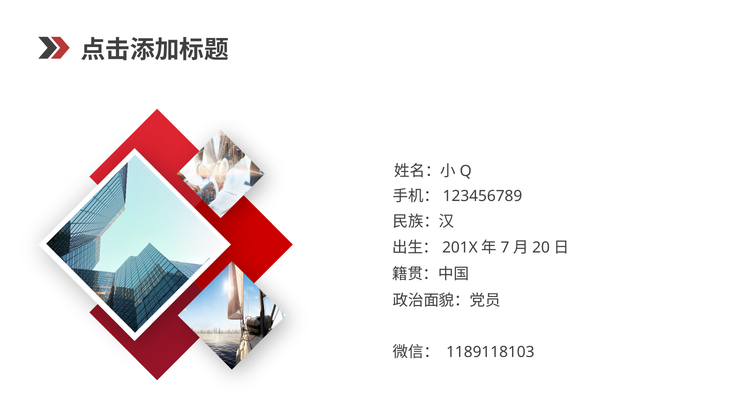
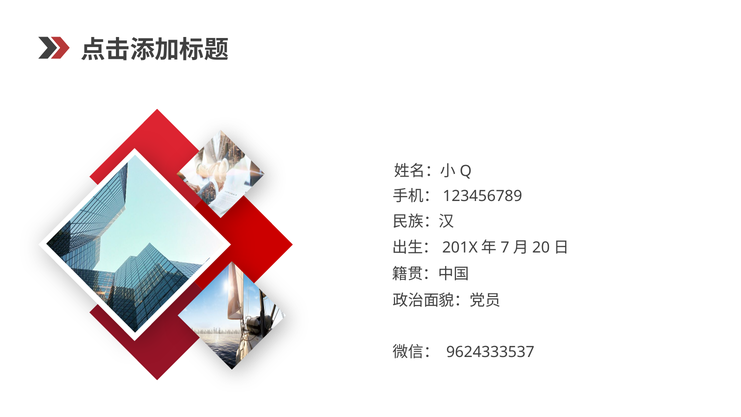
1189118103: 1189118103 -> 9624333537
